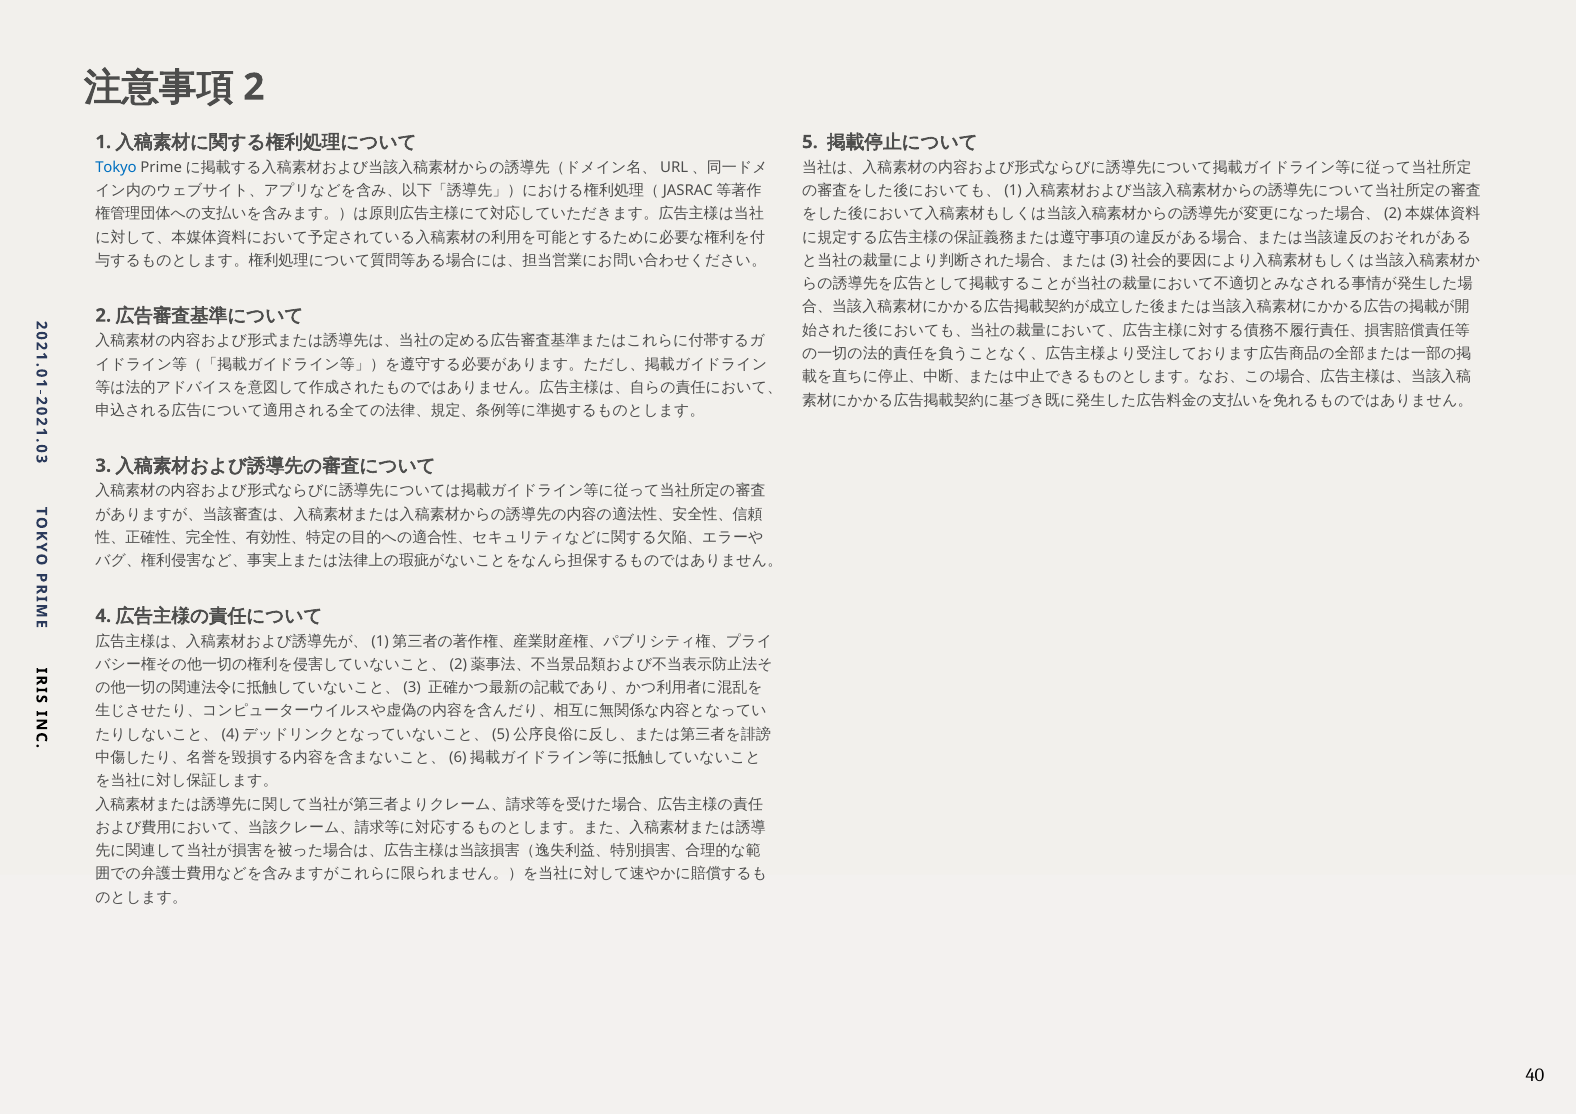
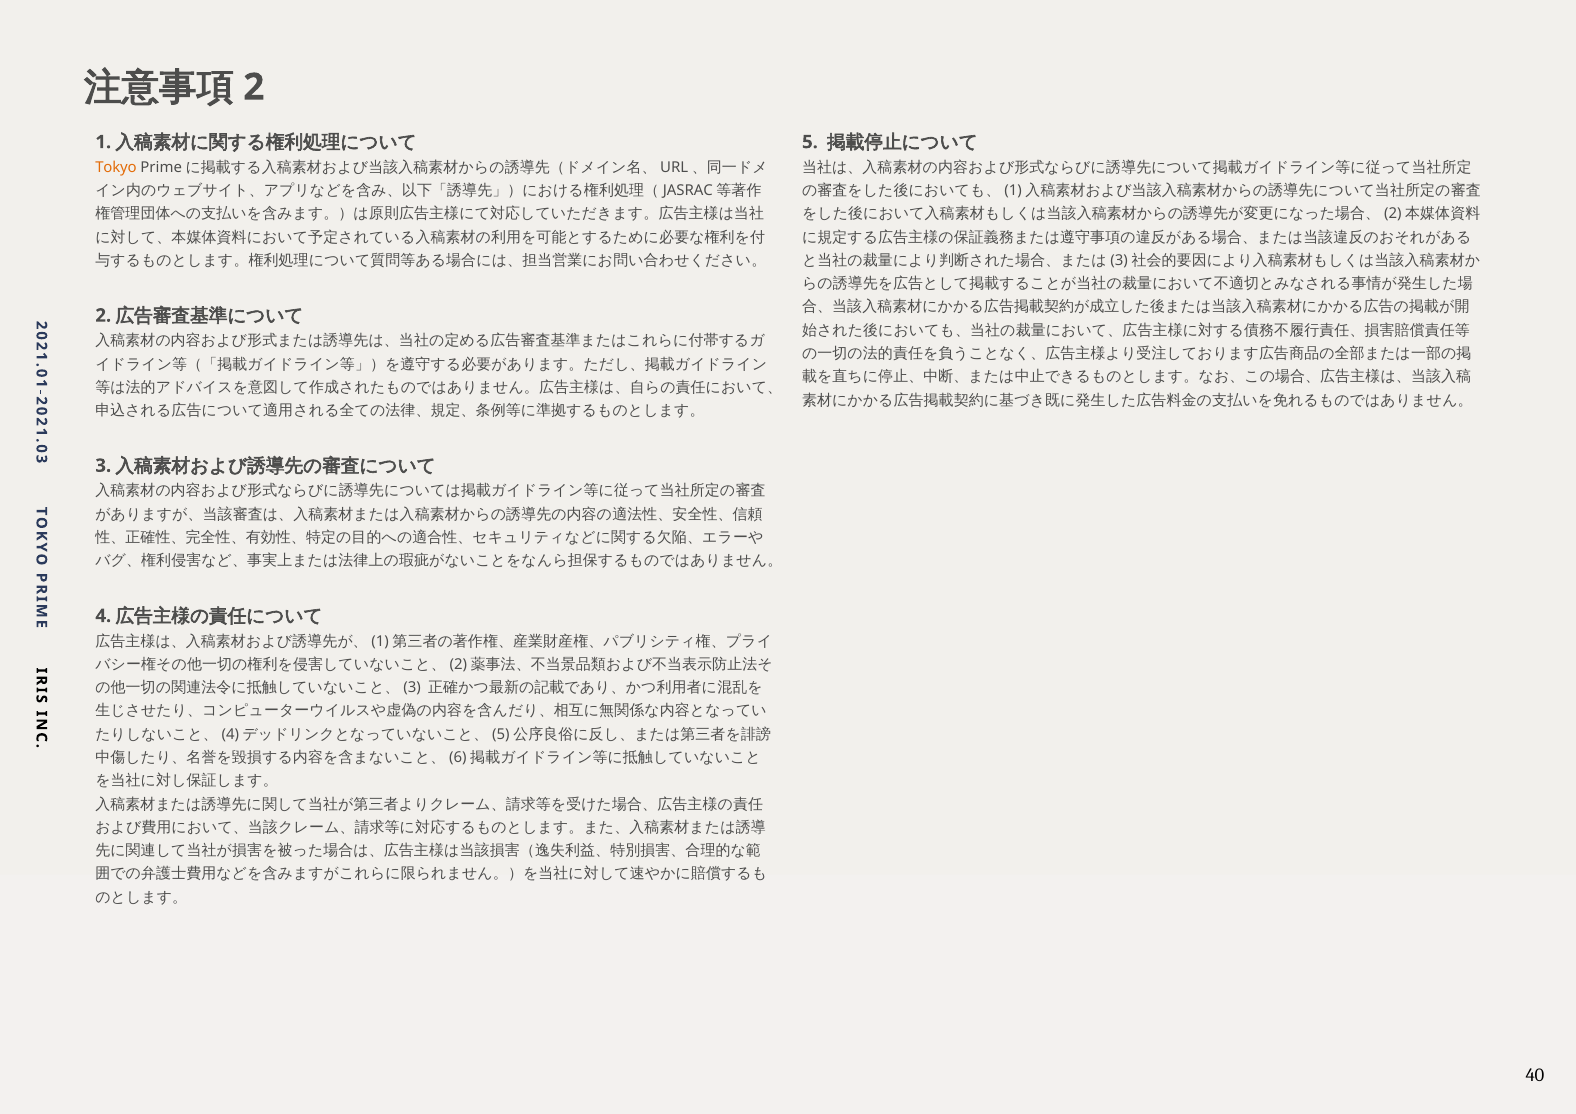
Tokyo colour: blue -> orange
